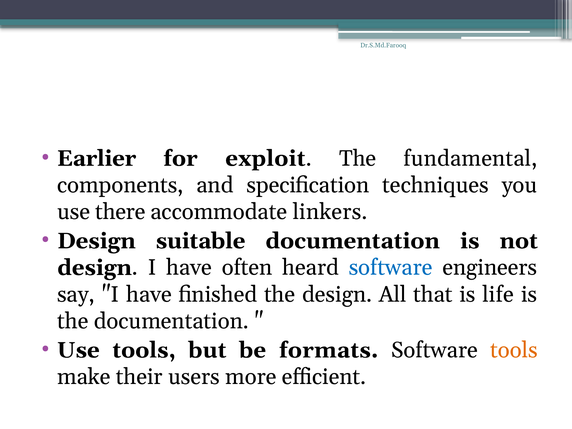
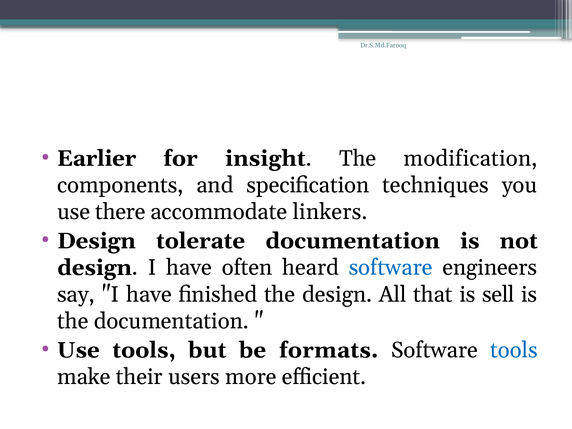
exploit: exploit -> insight
fundamental: fundamental -> modification
suitable: suitable -> tolerate
life: life -> sell
tools at (514, 350) colour: orange -> blue
